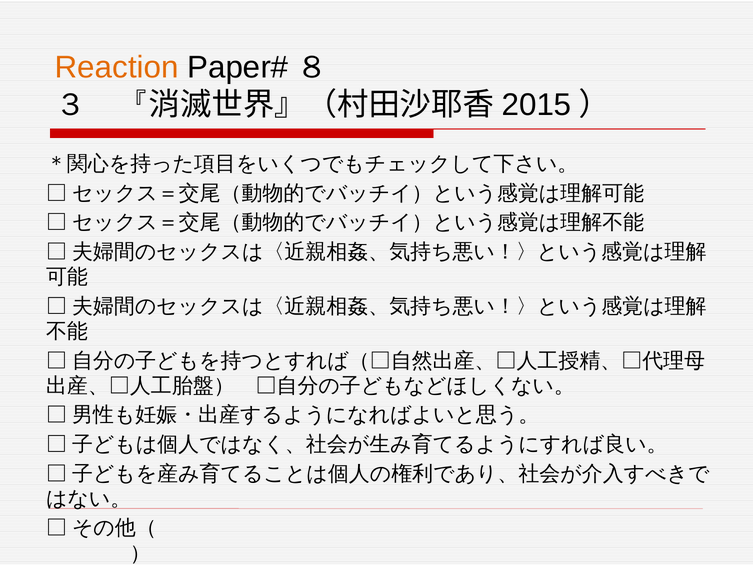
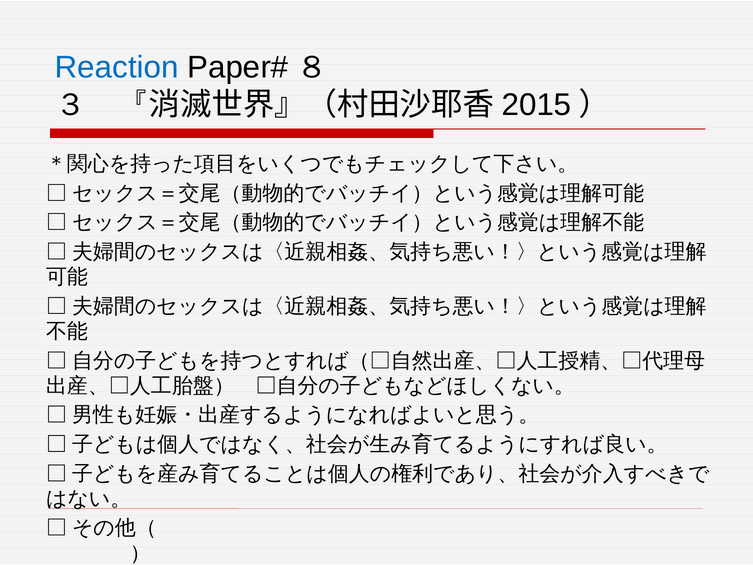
Reaction colour: orange -> blue
